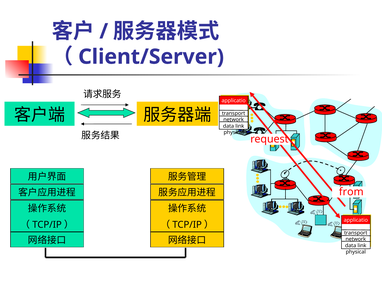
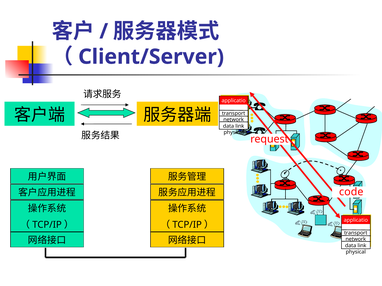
from: from -> code
